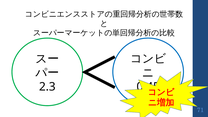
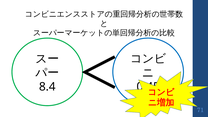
2.3: 2.3 -> 8.4
